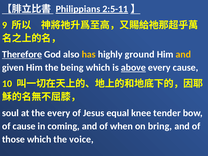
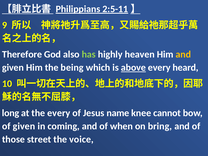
Therefore underline: present -> none
has colour: yellow -> light green
ground: ground -> heaven
every cause: cause -> heard
soul: soul -> long
equal: equal -> name
tender: tender -> cannot
of cause: cause -> given
those which: which -> street
